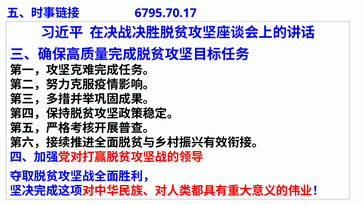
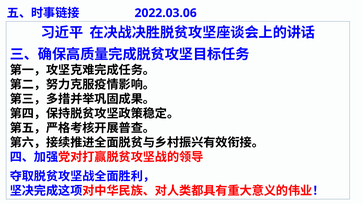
6795.70.17: 6795.70.17 -> 2022.03.06
